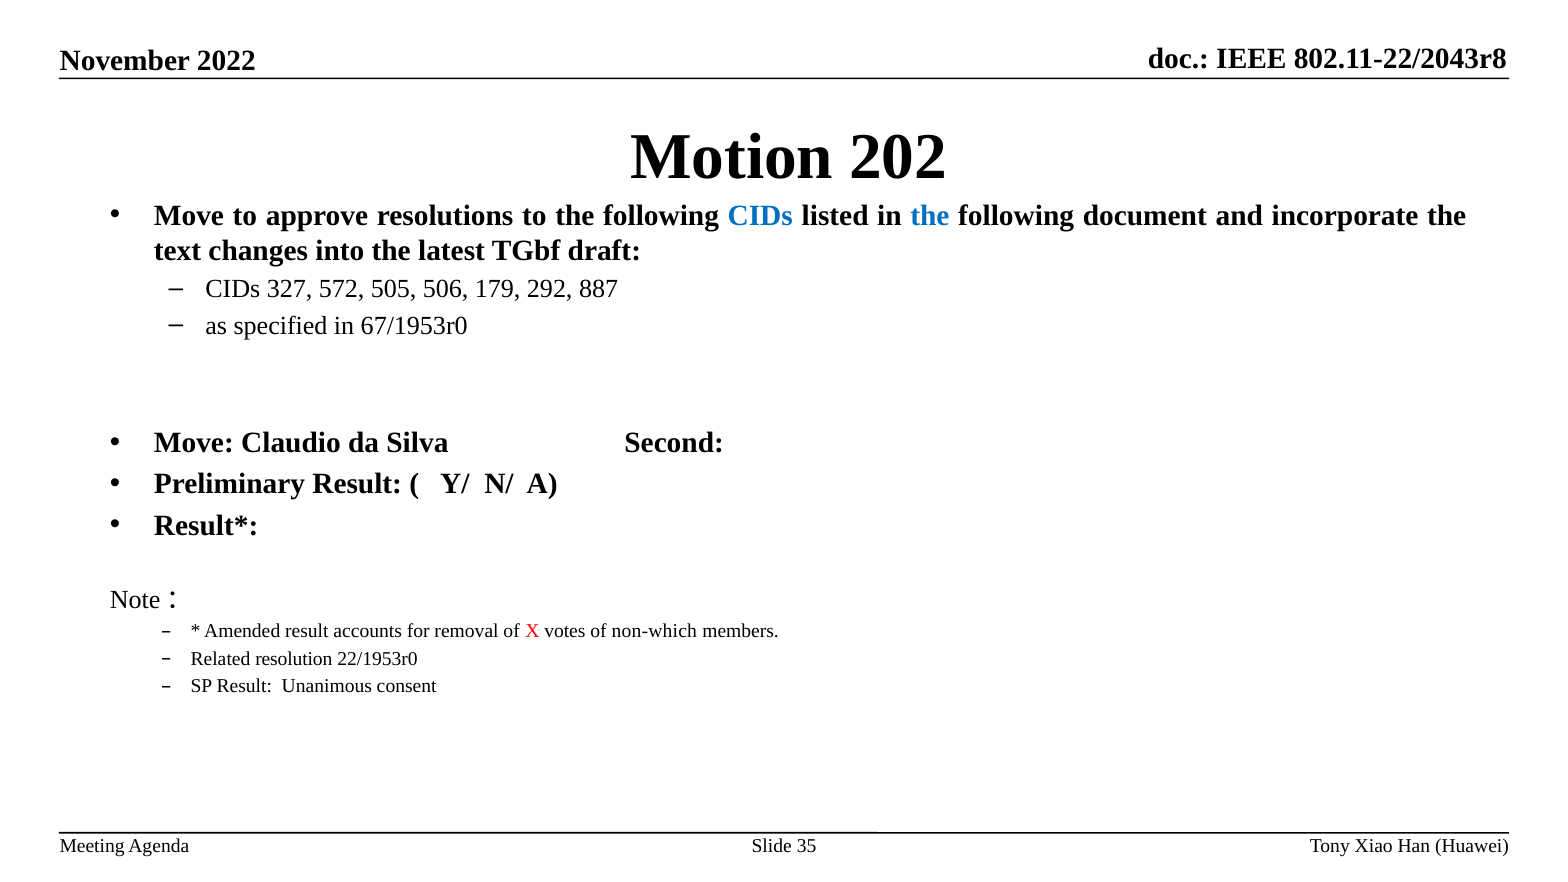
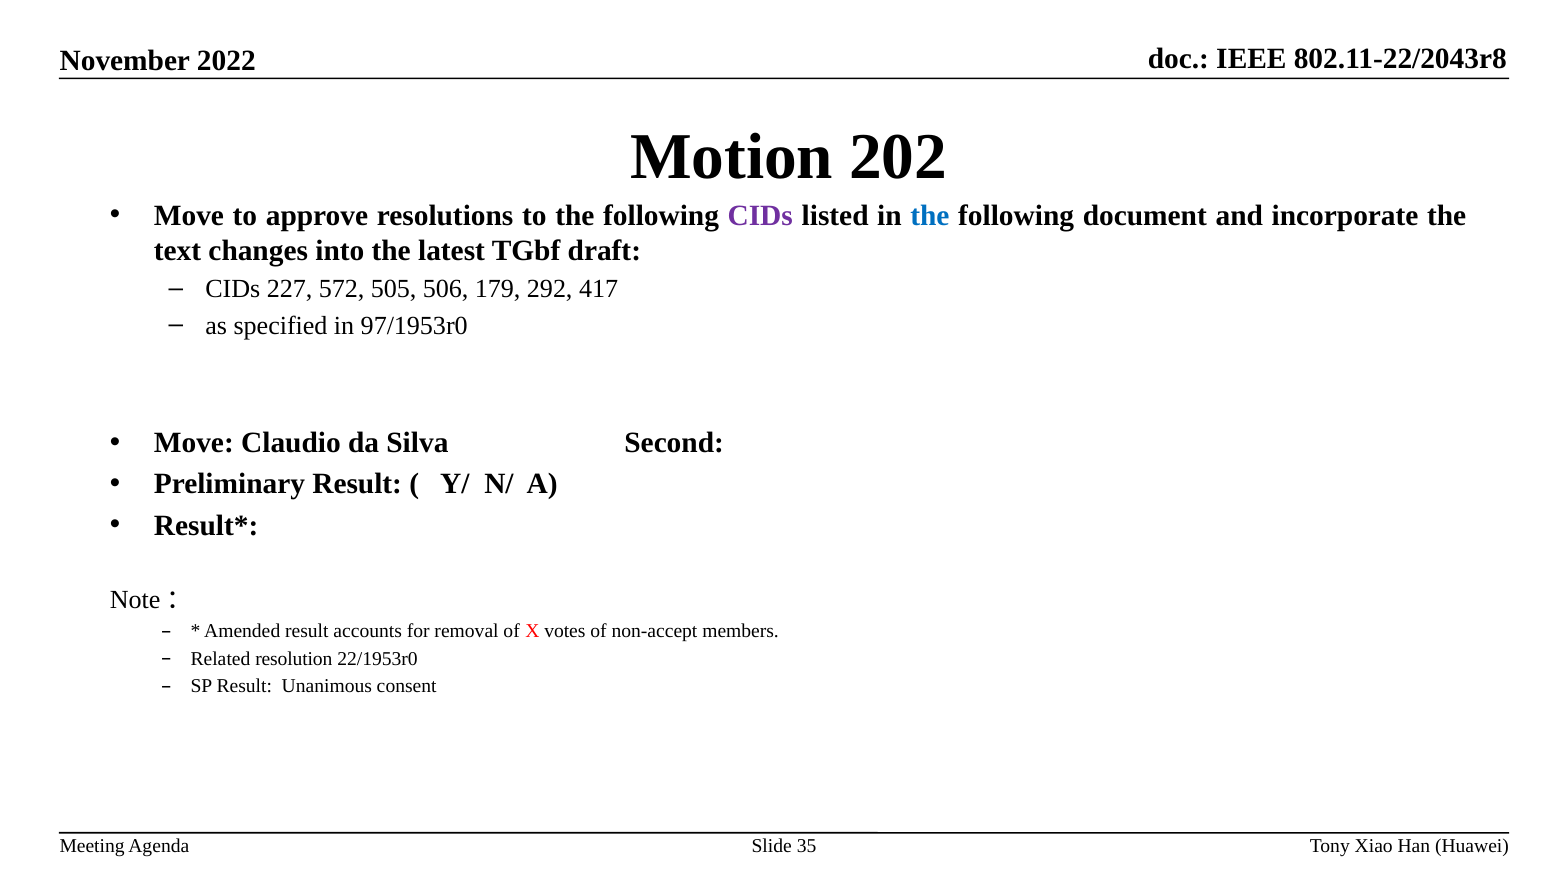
CIDs at (760, 216) colour: blue -> purple
327: 327 -> 227
887: 887 -> 417
67/1953r0: 67/1953r0 -> 97/1953r0
non-which: non-which -> non-accept
